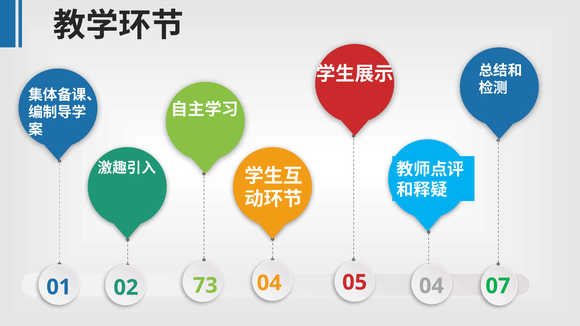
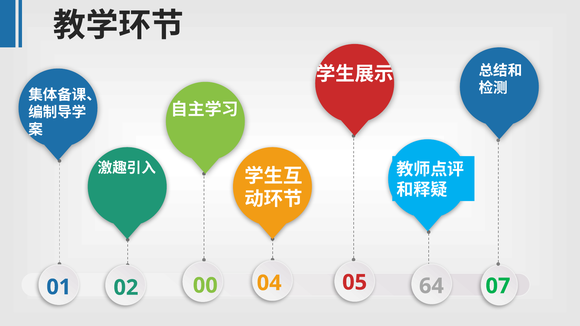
73: 73 -> 00
05 04: 04 -> 64
